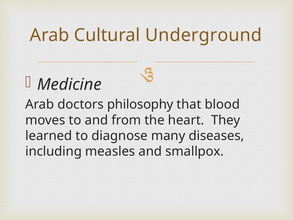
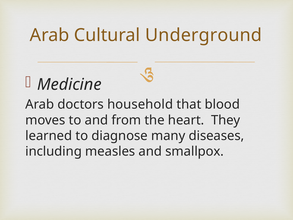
philosophy: philosophy -> household
